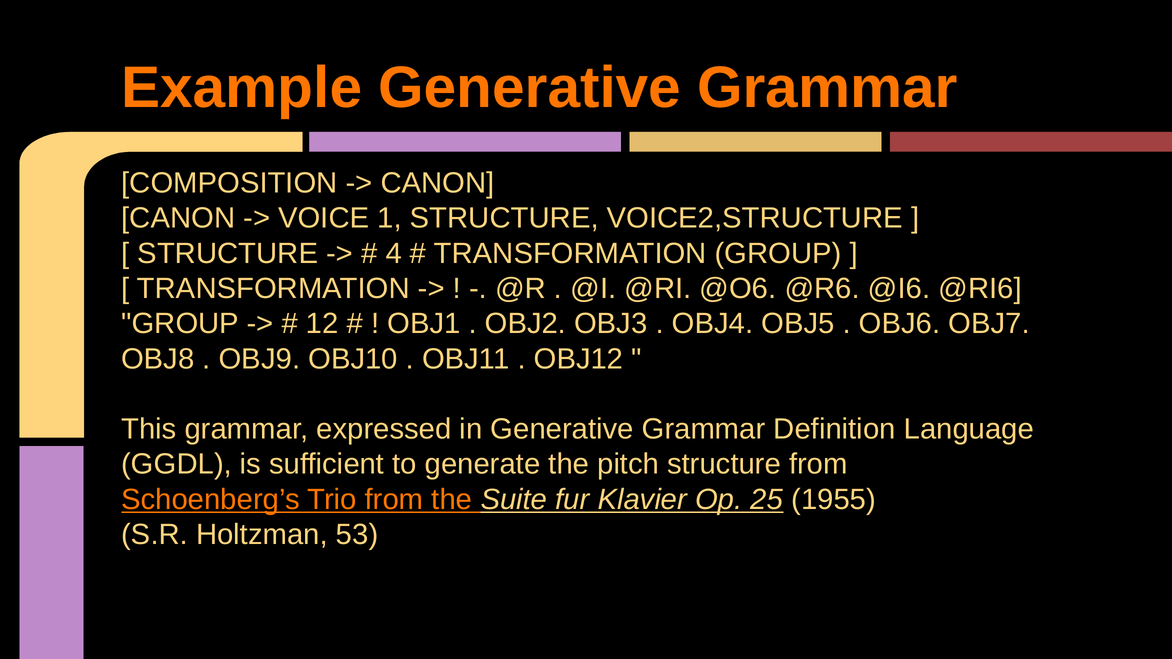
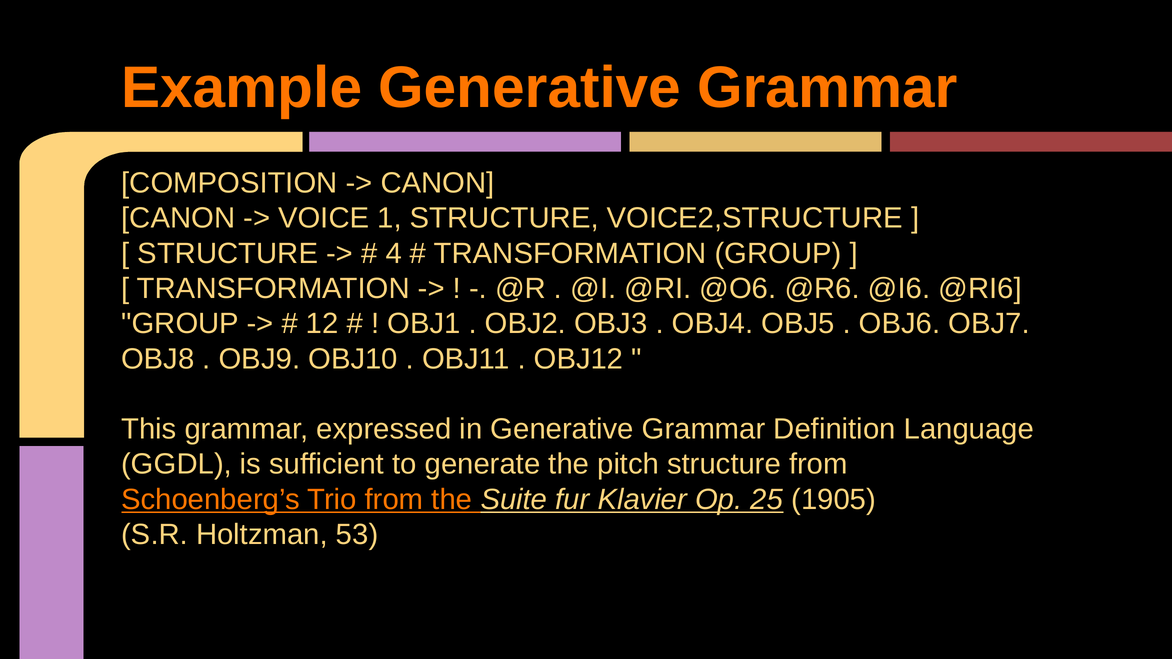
1955: 1955 -> 1905
